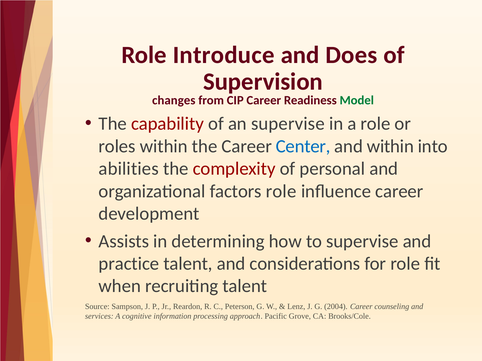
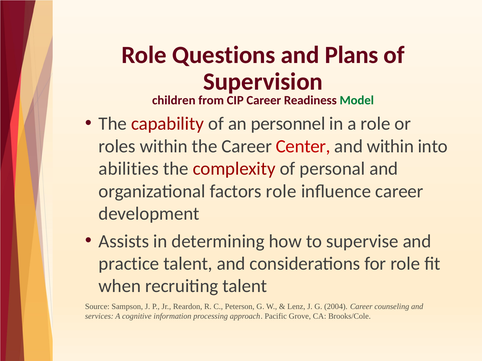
Introduce: Introduce -> Questions
Does: Does -> Plans
changes: changes -> children
an supervise: supervise -> personnel
Center colour: blue -> red
